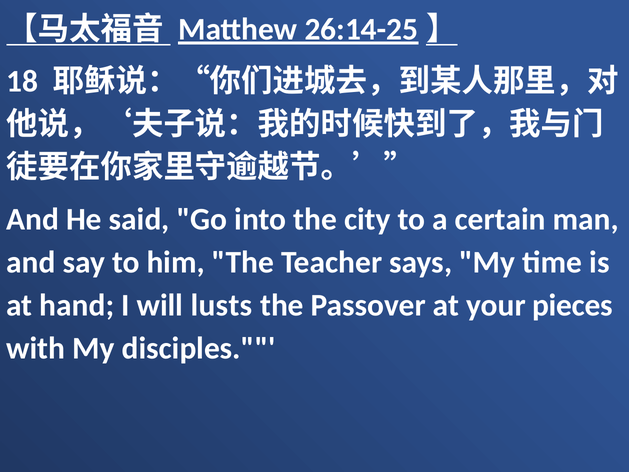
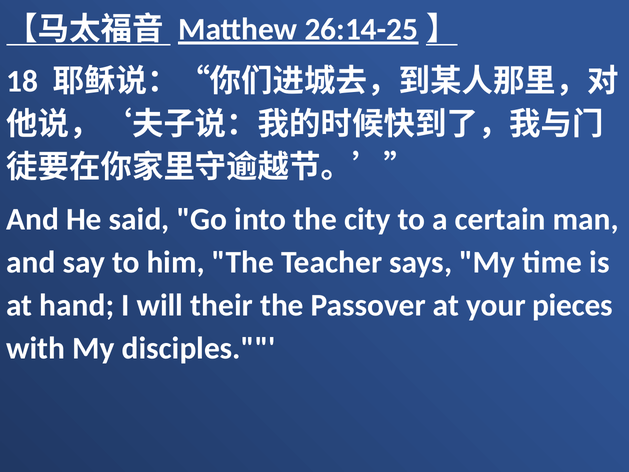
lusts: lusts -> their
